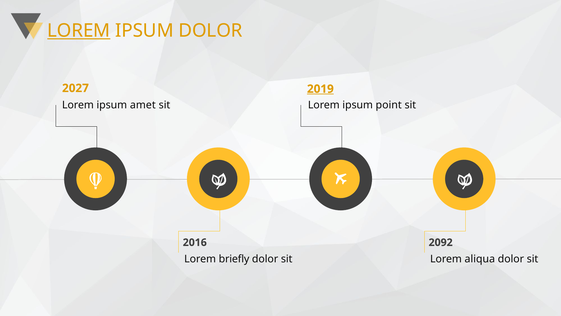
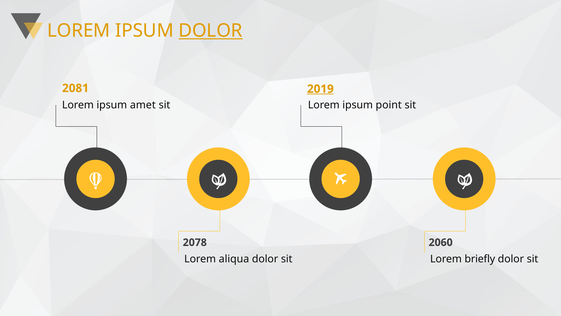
LOREM at (79, 31) underline: present -> none
DOLOR at (211, 31) underline: none -> present
2027: 2027 -> 2081
2016: 2016 -> 2078
2092: 2092 -> 2060
briefly: briefly -> aliqua
aliqua: aliqua -> briefly
